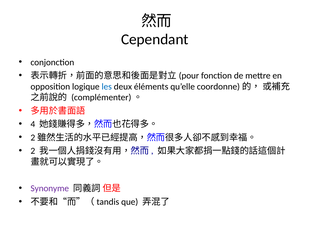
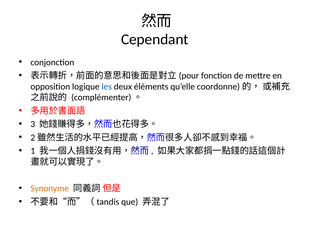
4: 4 -> 3
2: 2 -> 1
Synonyme colour: purple -> orange
